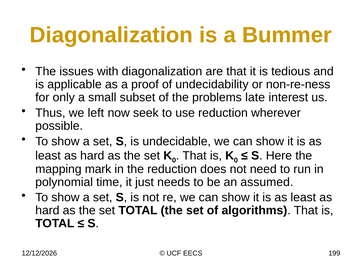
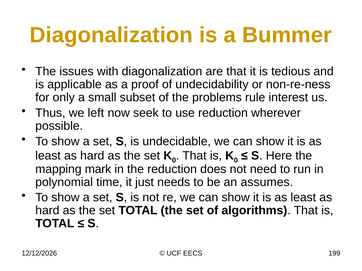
late: late -> rule
assumed: assumed -> assumes
